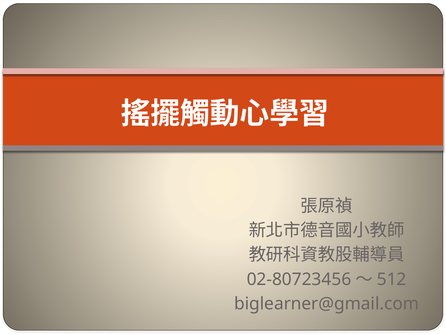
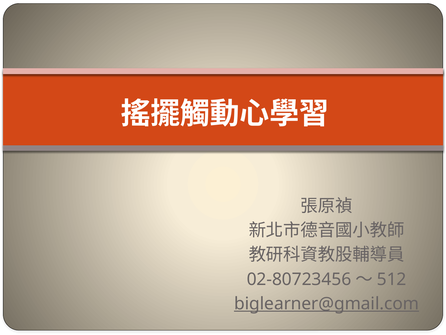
biglearner@gmail.com underline: none -> present
